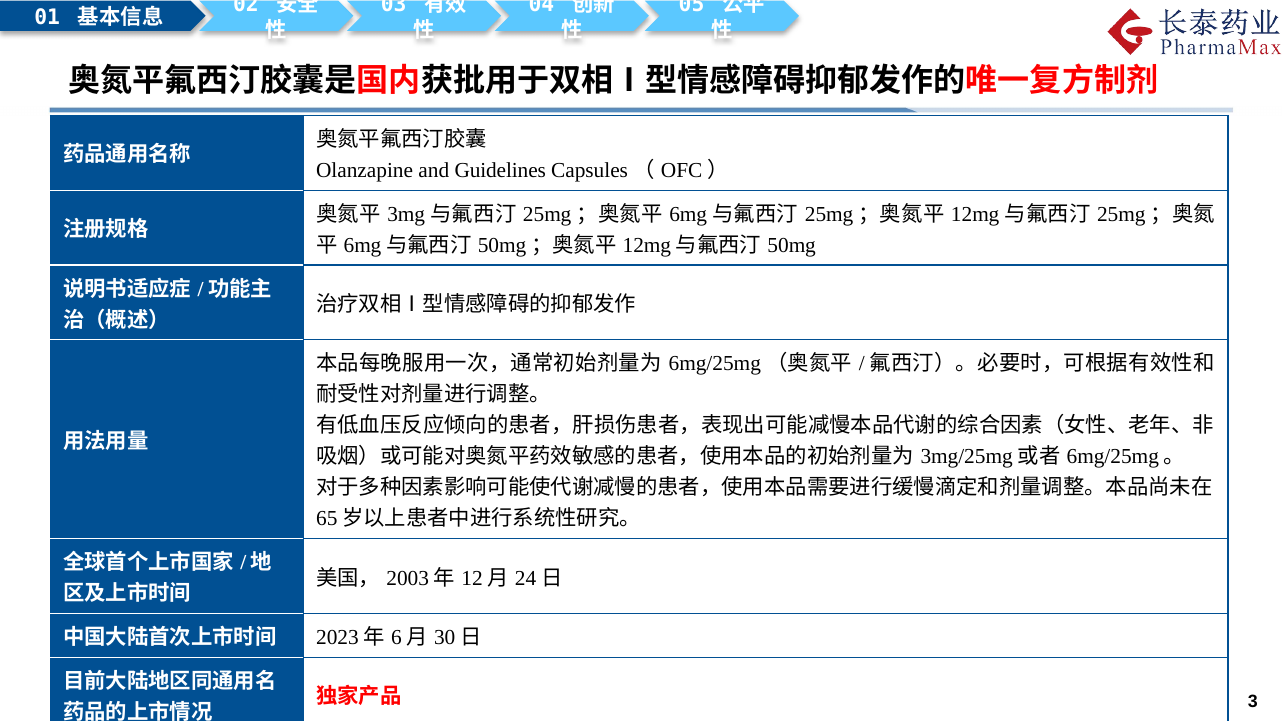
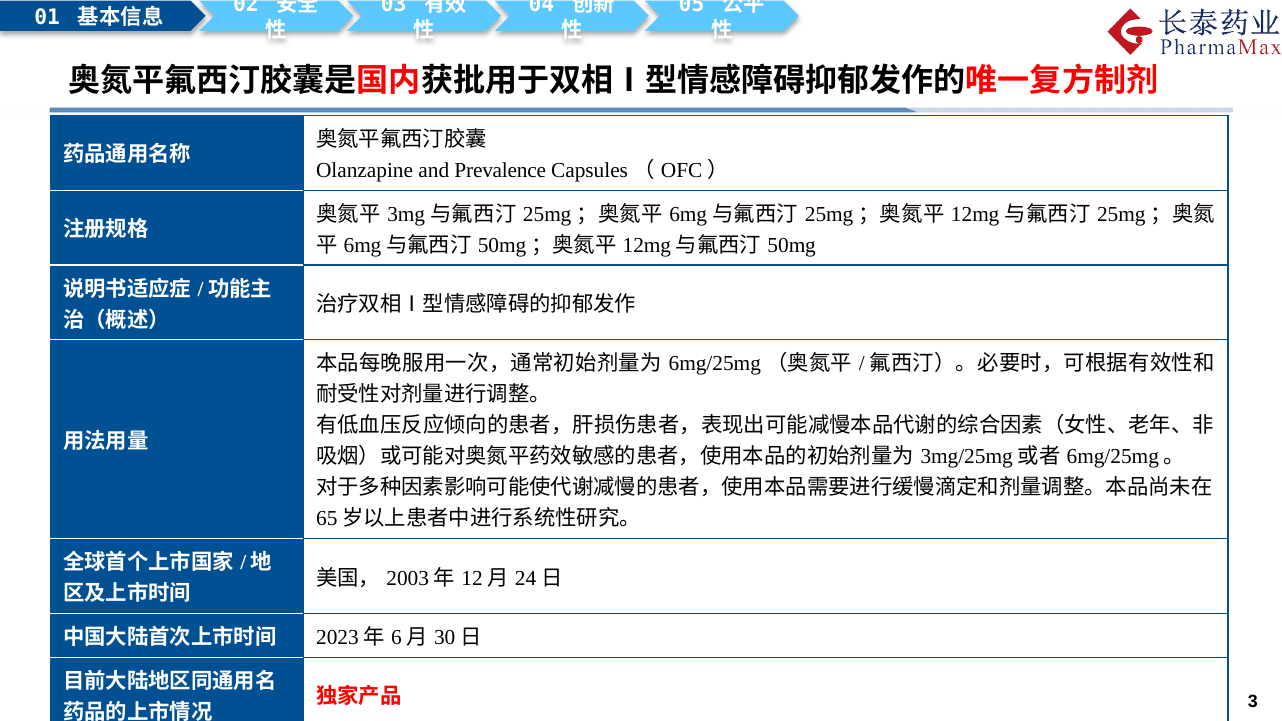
Guidelines: Guidelines -> Prevalence
